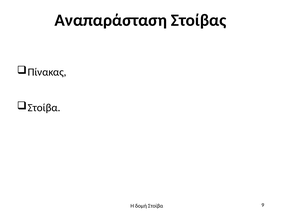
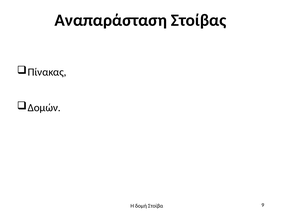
Στοίβα at (44, 108): Στοίβα -> Δομών
